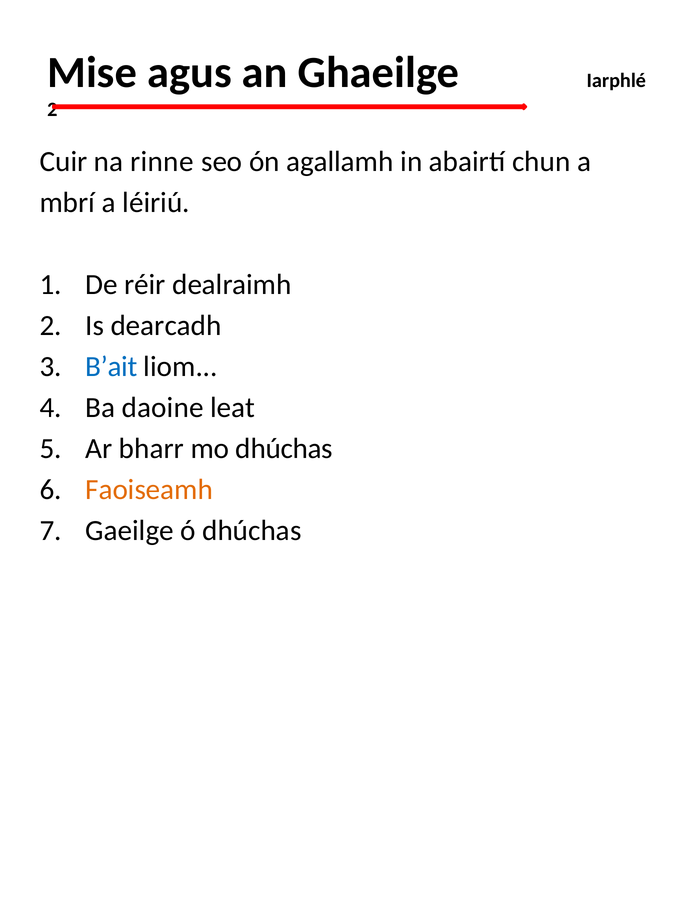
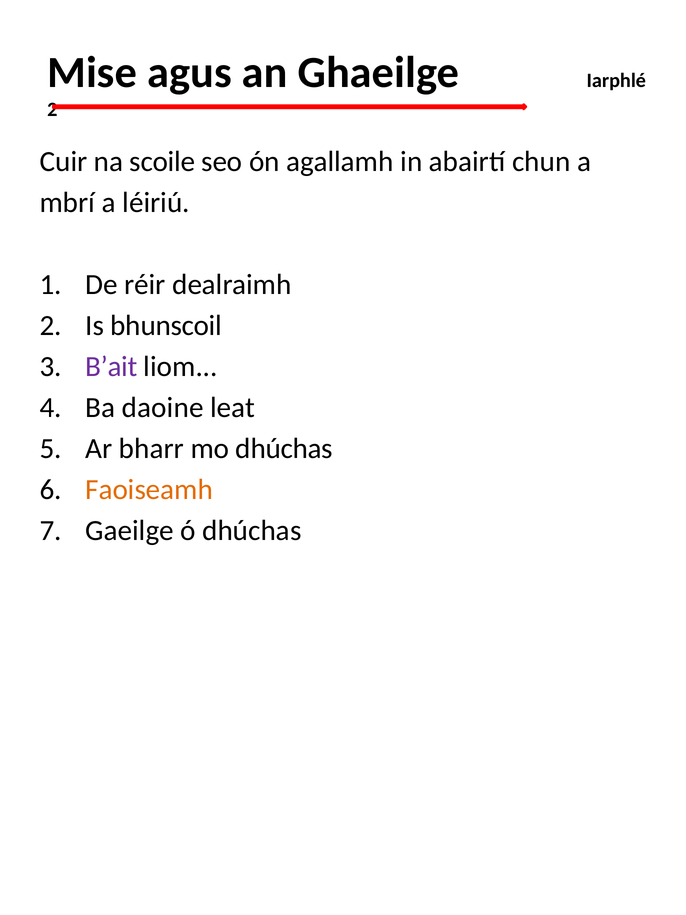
rinne: rinne -> scoile
dearcadh: dearcadh -> bhunscoil
B’ait colour: blue -> purple
